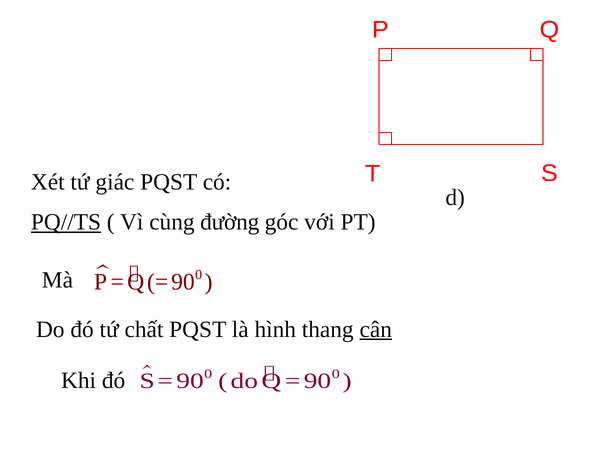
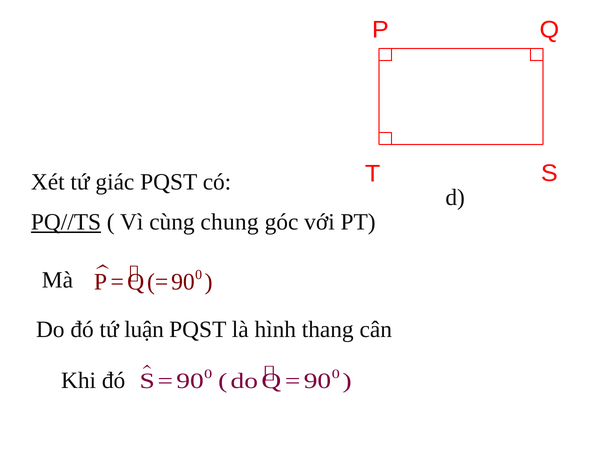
đường: đường -> chung
chất: chất -> luận
cân underline: present -> none
